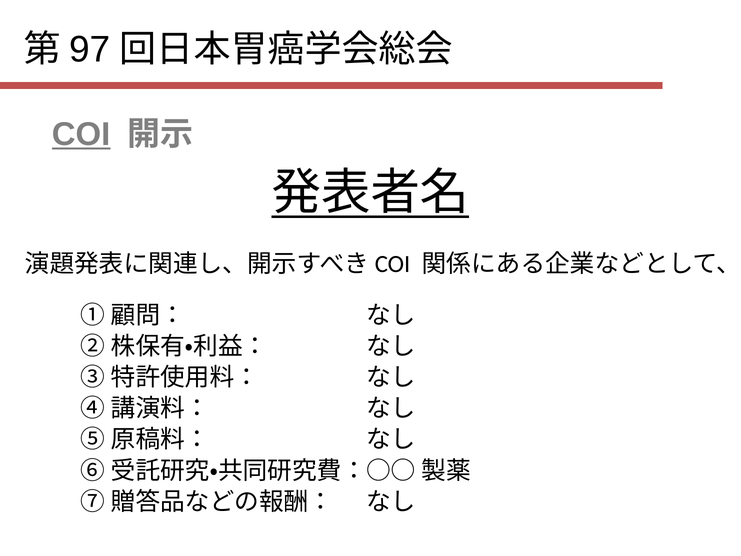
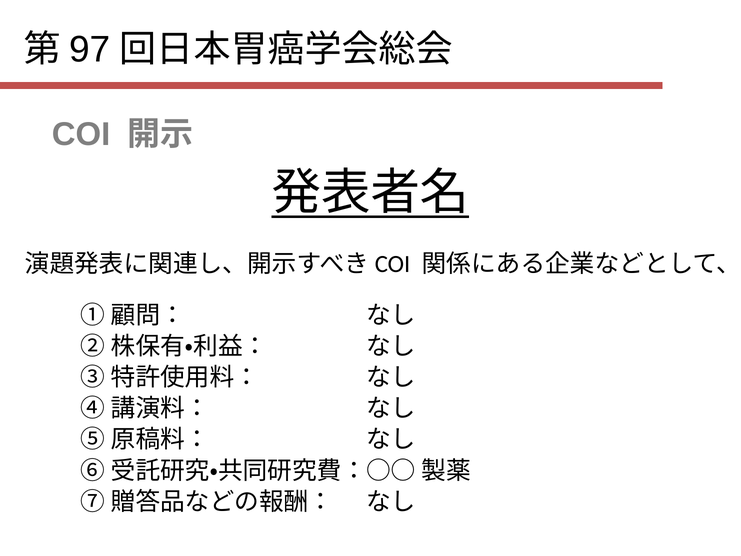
COI underline: present -> none
